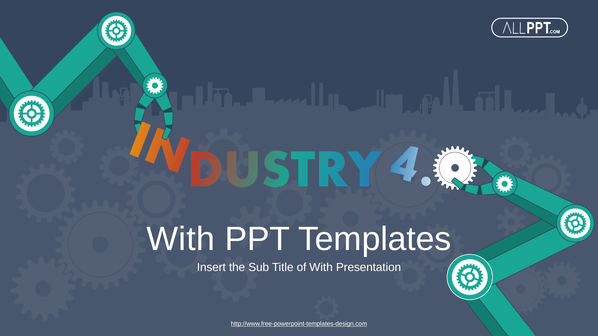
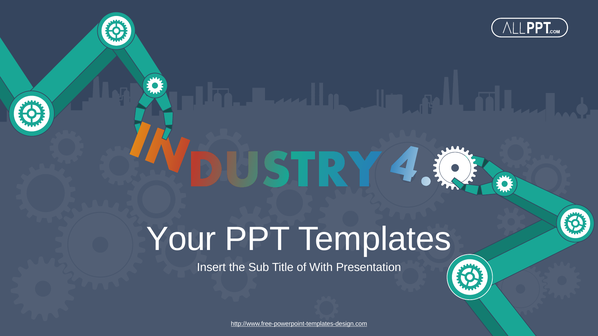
With at (181, 239): With -> Your
